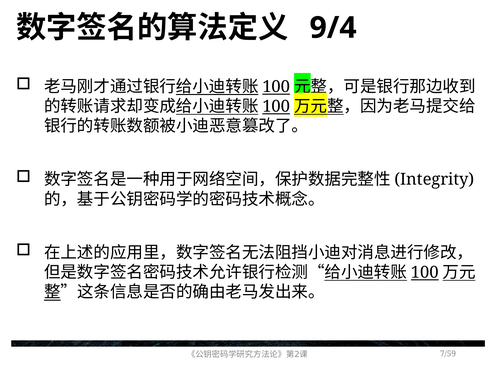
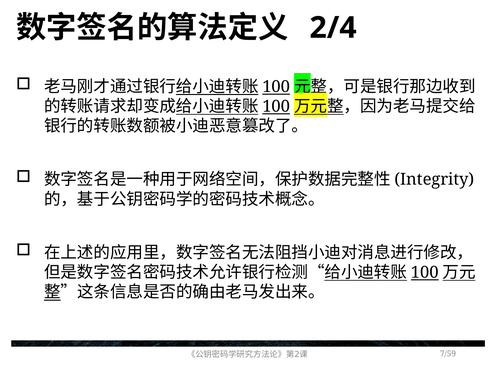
9/4: 9/4 -> 2/4
